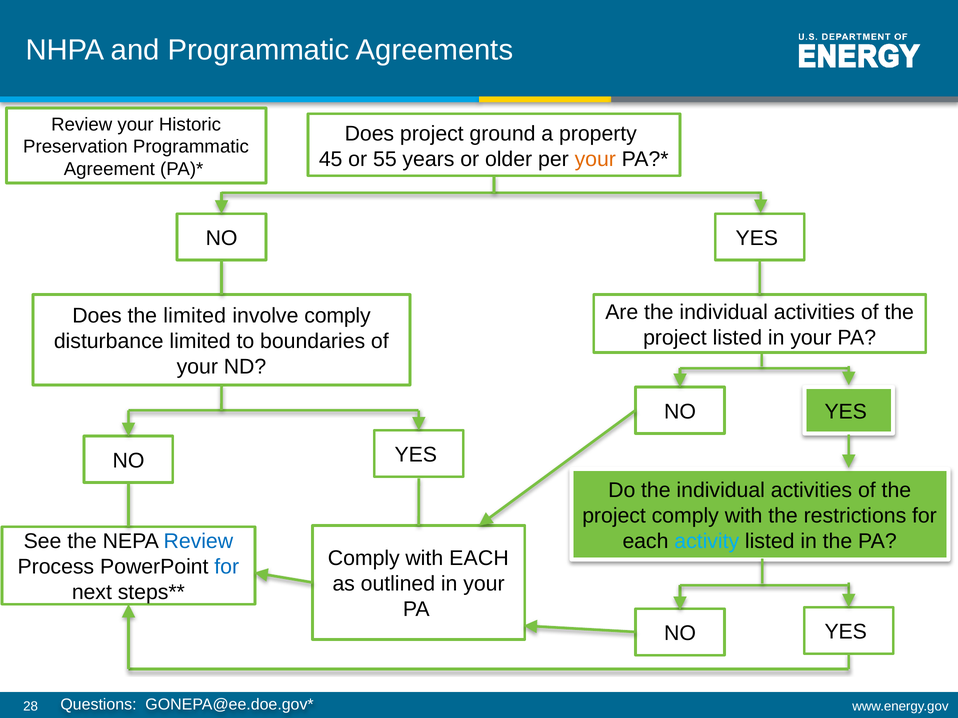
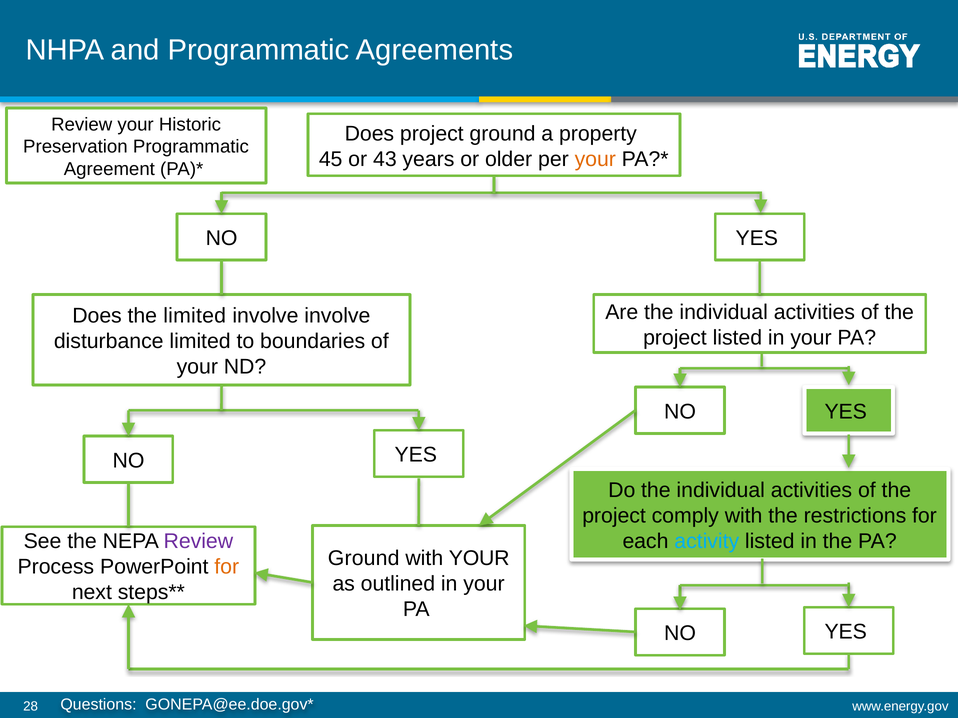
55: 55 -> 43
involve comply: comply -> involve
Review at (198, 542) colour: blue -> purple
Comply at (364, 559): Comply -> Ground
with EACH: EACH -> YOUR
for at (227, 567) colour: blue -> orange
